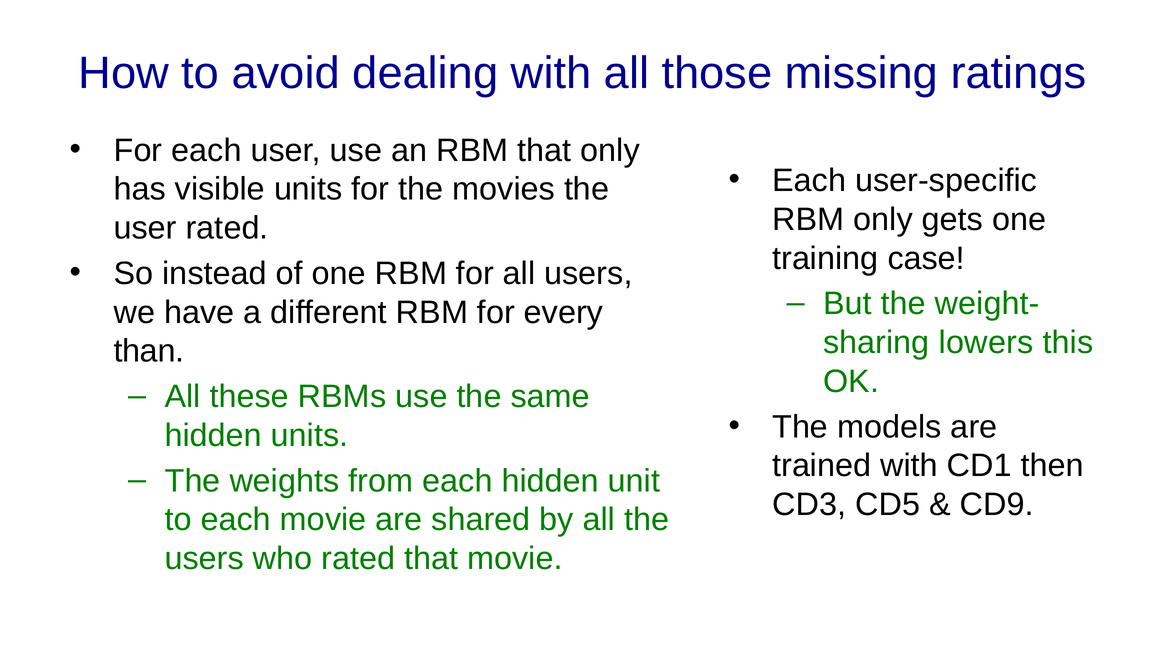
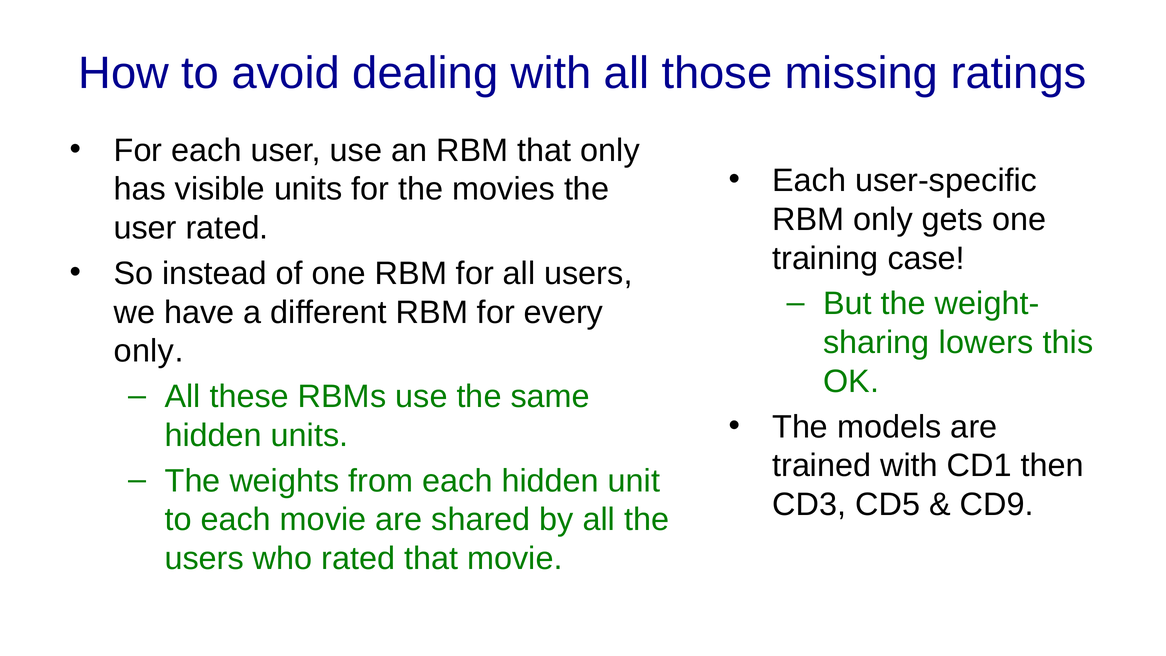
than at (149, 351): than -> only
